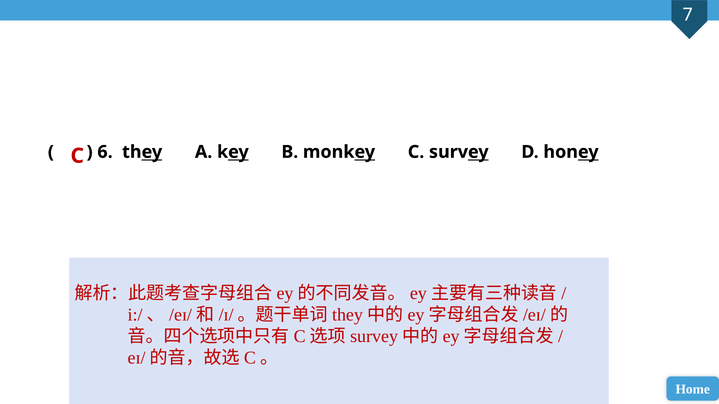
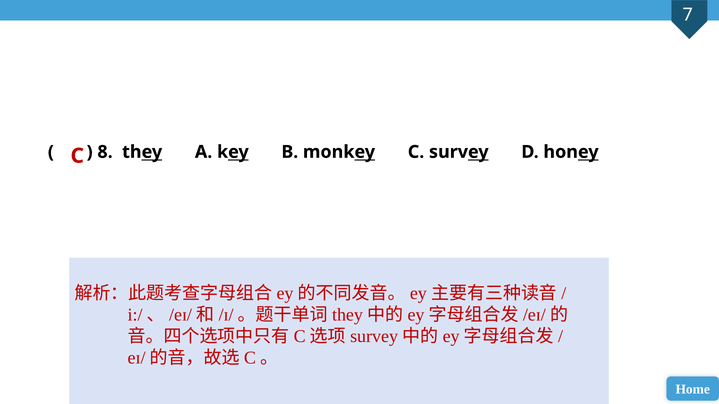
6: 6 -> 8
